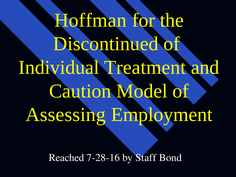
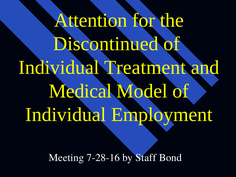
Hoffman: Hoffman -> Attention
Caution: Caution -> Medical
Assessing at (66, 115): Assessing -> Individual
Reached: Reached -> Meeting
